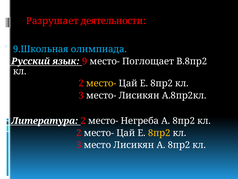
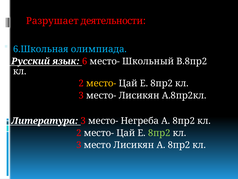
9.Школьная: 9.Школьная -> 6.Школьная
9: 9 -> 6
Поглощает: Поглощает -> Школьный
Литература 2: 2 -> 3
8пр2 at (159, 133) colour: yellow -> light green
